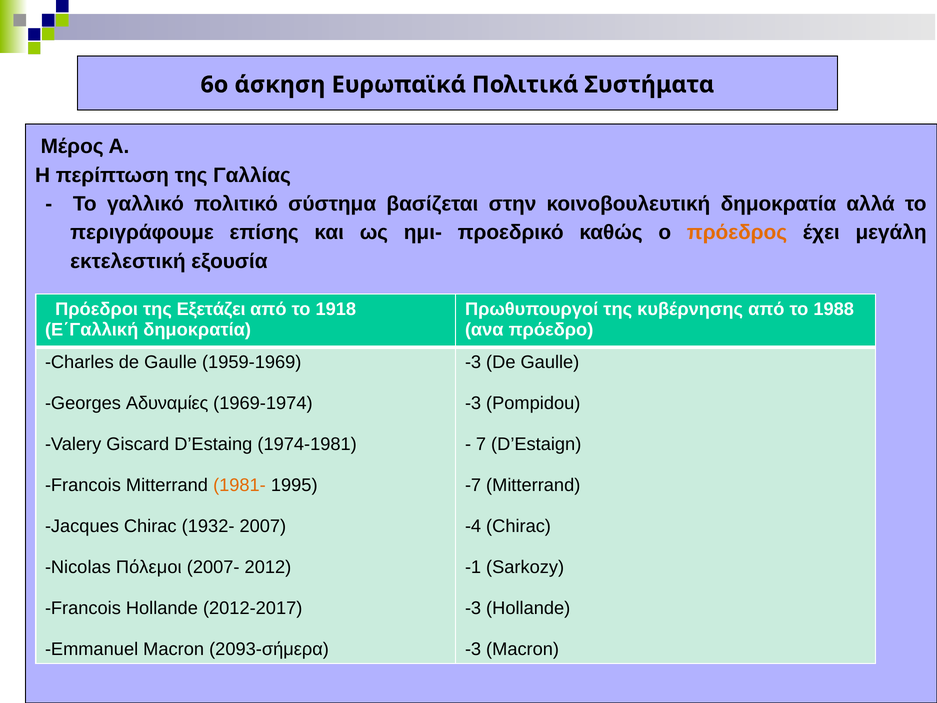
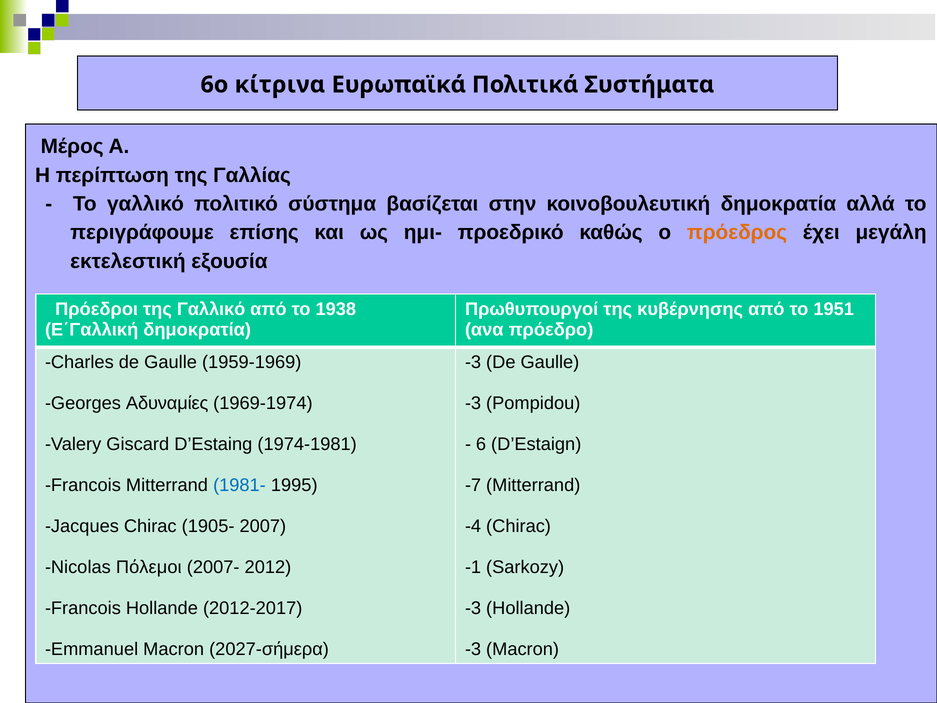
άσκηση: άσκηση -> κίτρινα
της Εξετάζει: Εξετάζει -> Γαλλικό
1918: 1918 -> 1938
1988: 1988 -> 1951
7: 7 -> 6
1981- colour: orange -> blue
1932-: 1932- -> 1905-
2093-σήμερα: 2093-σήμερα -> 2027-σήμερα
